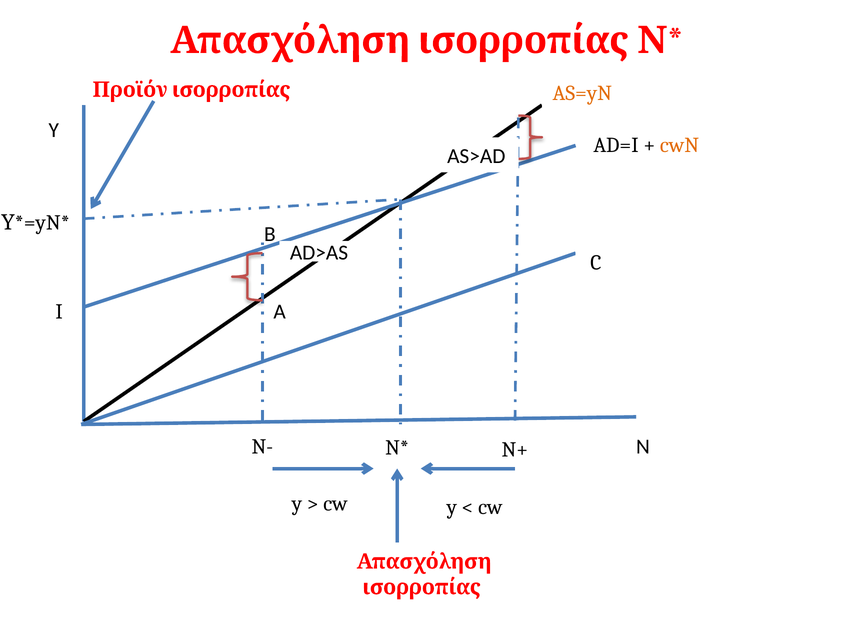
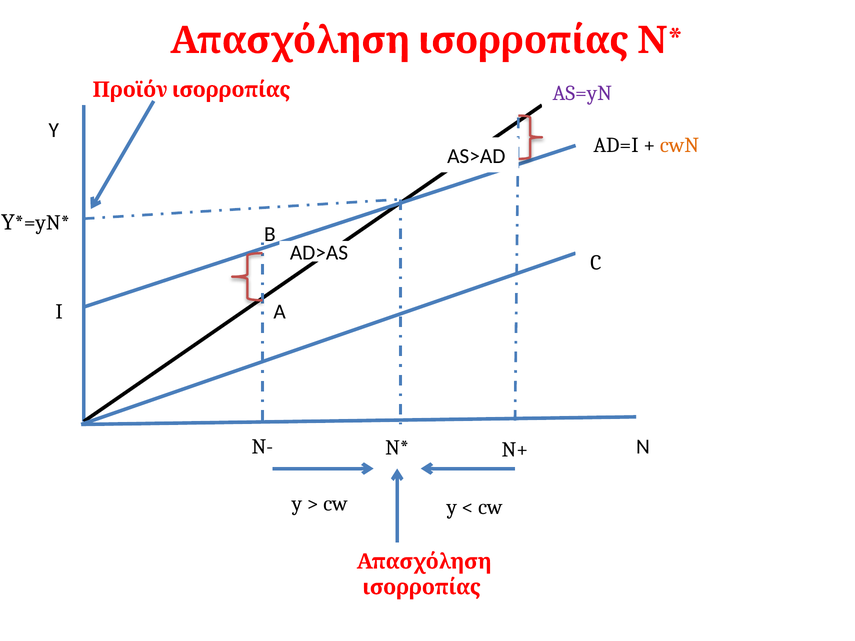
AS=yN colour: orange -> purple
